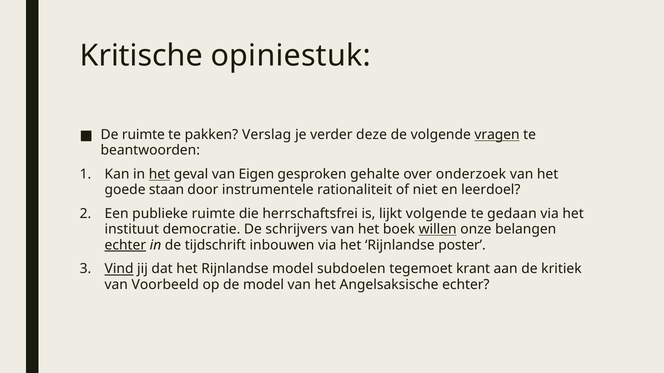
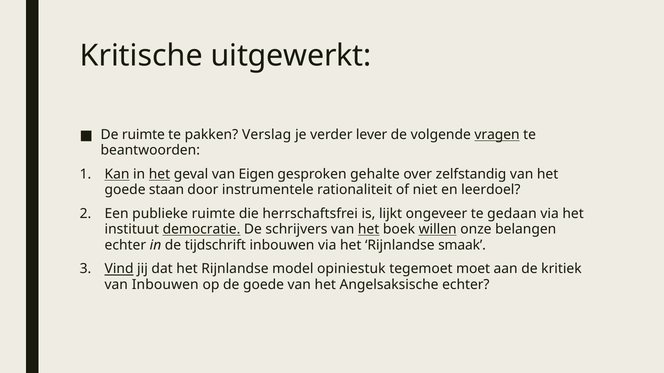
opiniestuk: opiniestuk -> uitgewerkt
deze: deze -> lever
Kan underline: none -> present
onderzoek: onderzoek -> zelfstandig
lijkt volgende: volgende -> ongeveer
democratie underline: none -> present
het at (369, 230) underline: none -> present
echter at (125, 245) underline: present -> none
poster: poster -> smaak
subdoelen: subdoelen -> opiniestuk
krant: krant -> moet
van Voorbeeld: Voorbeeld -> Inbouwen
de model: model -> goede
